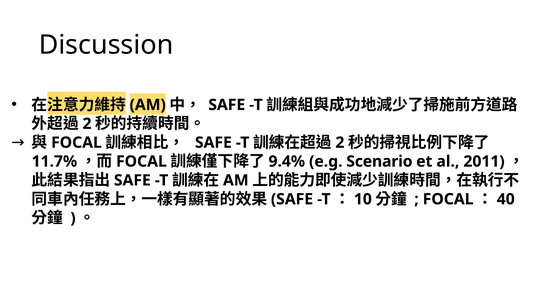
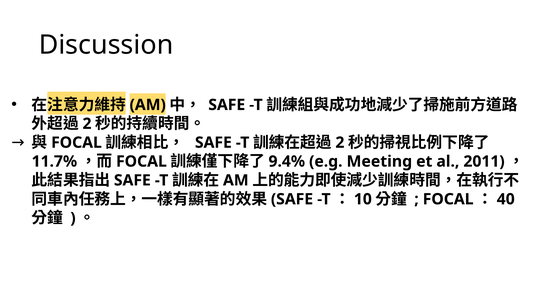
Scenario: Scenario -> Meeting
